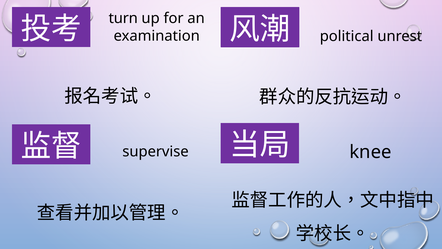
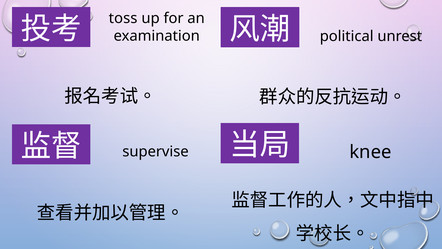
turn: turn -> toss
